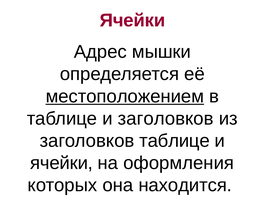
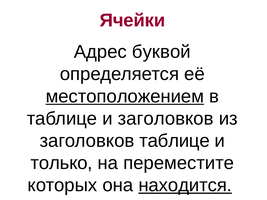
мышки: мышки -> буквой
ячейки at (62, 163): ячейки -> только
оформления: оформления -> переместите
находится underline: none -> present
